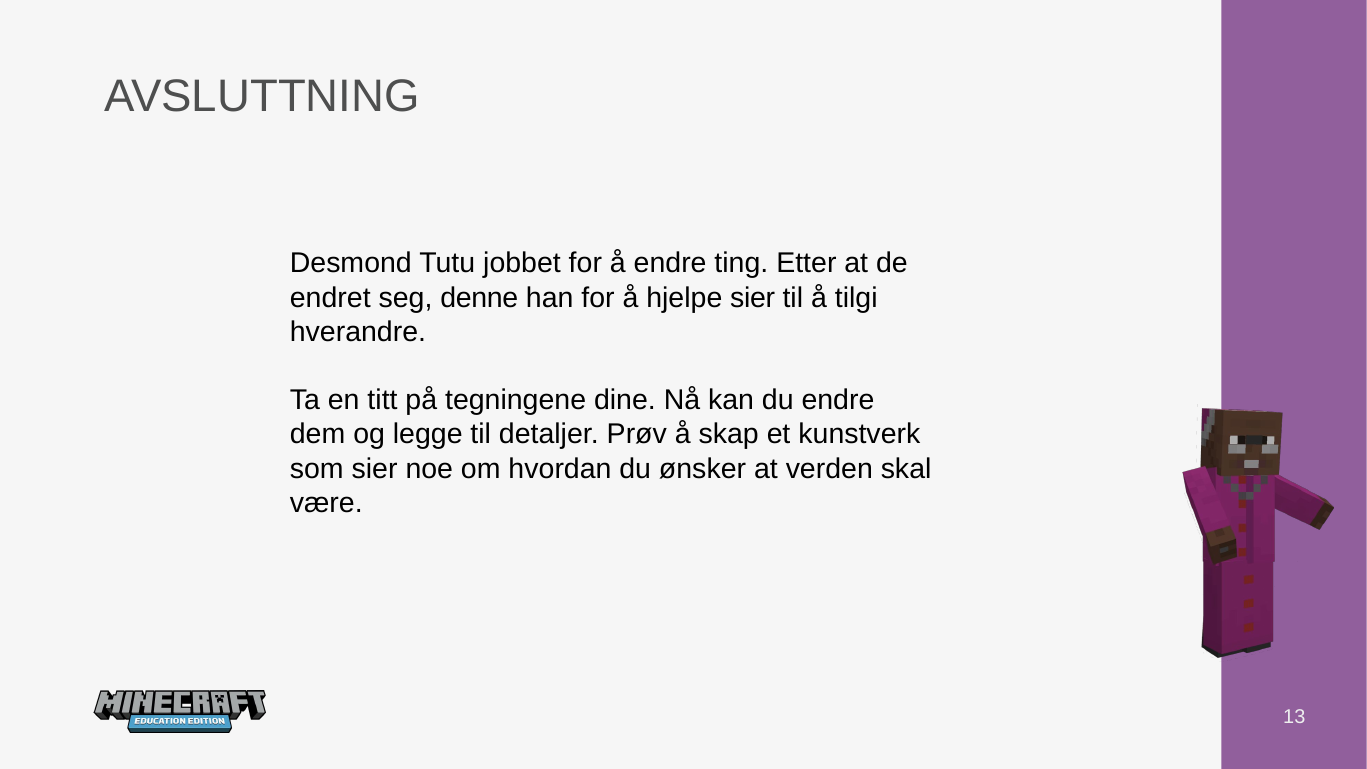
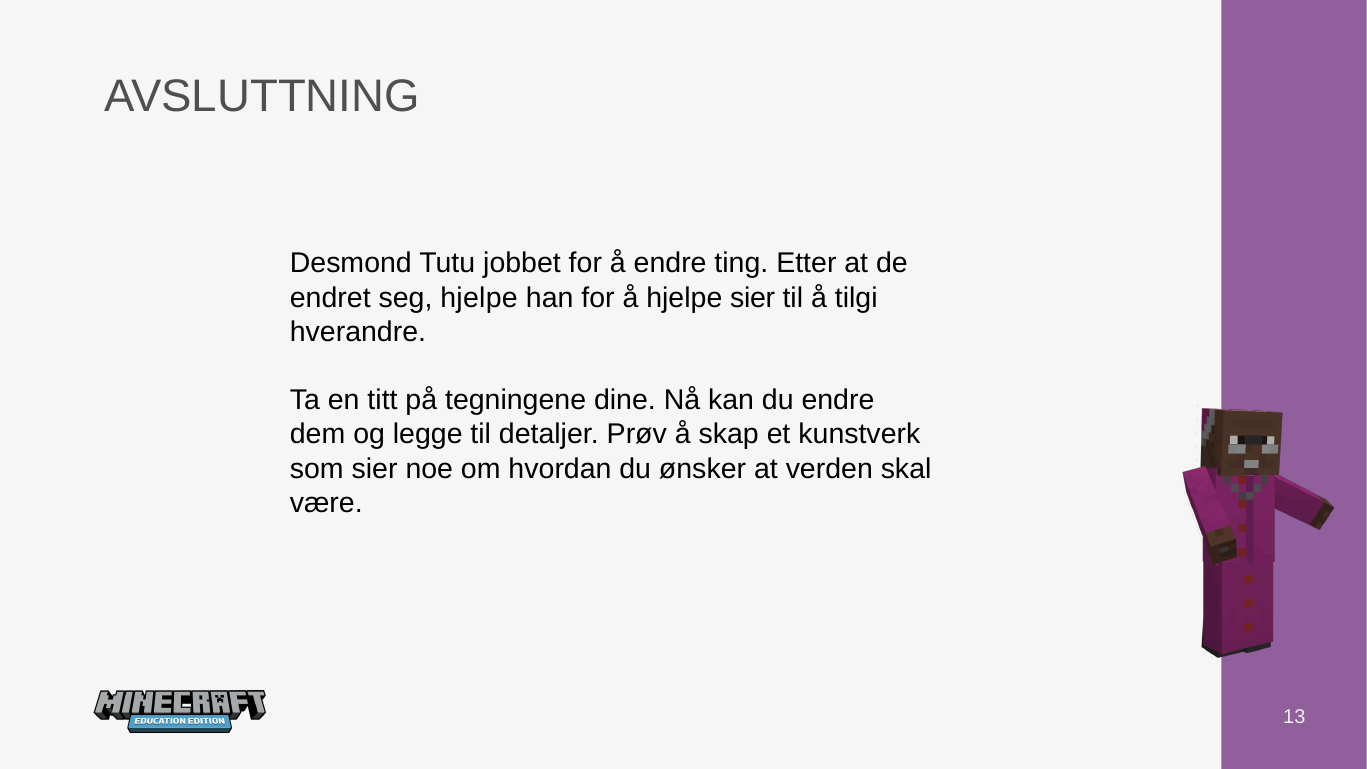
seg denne: denne -> hjelpe
